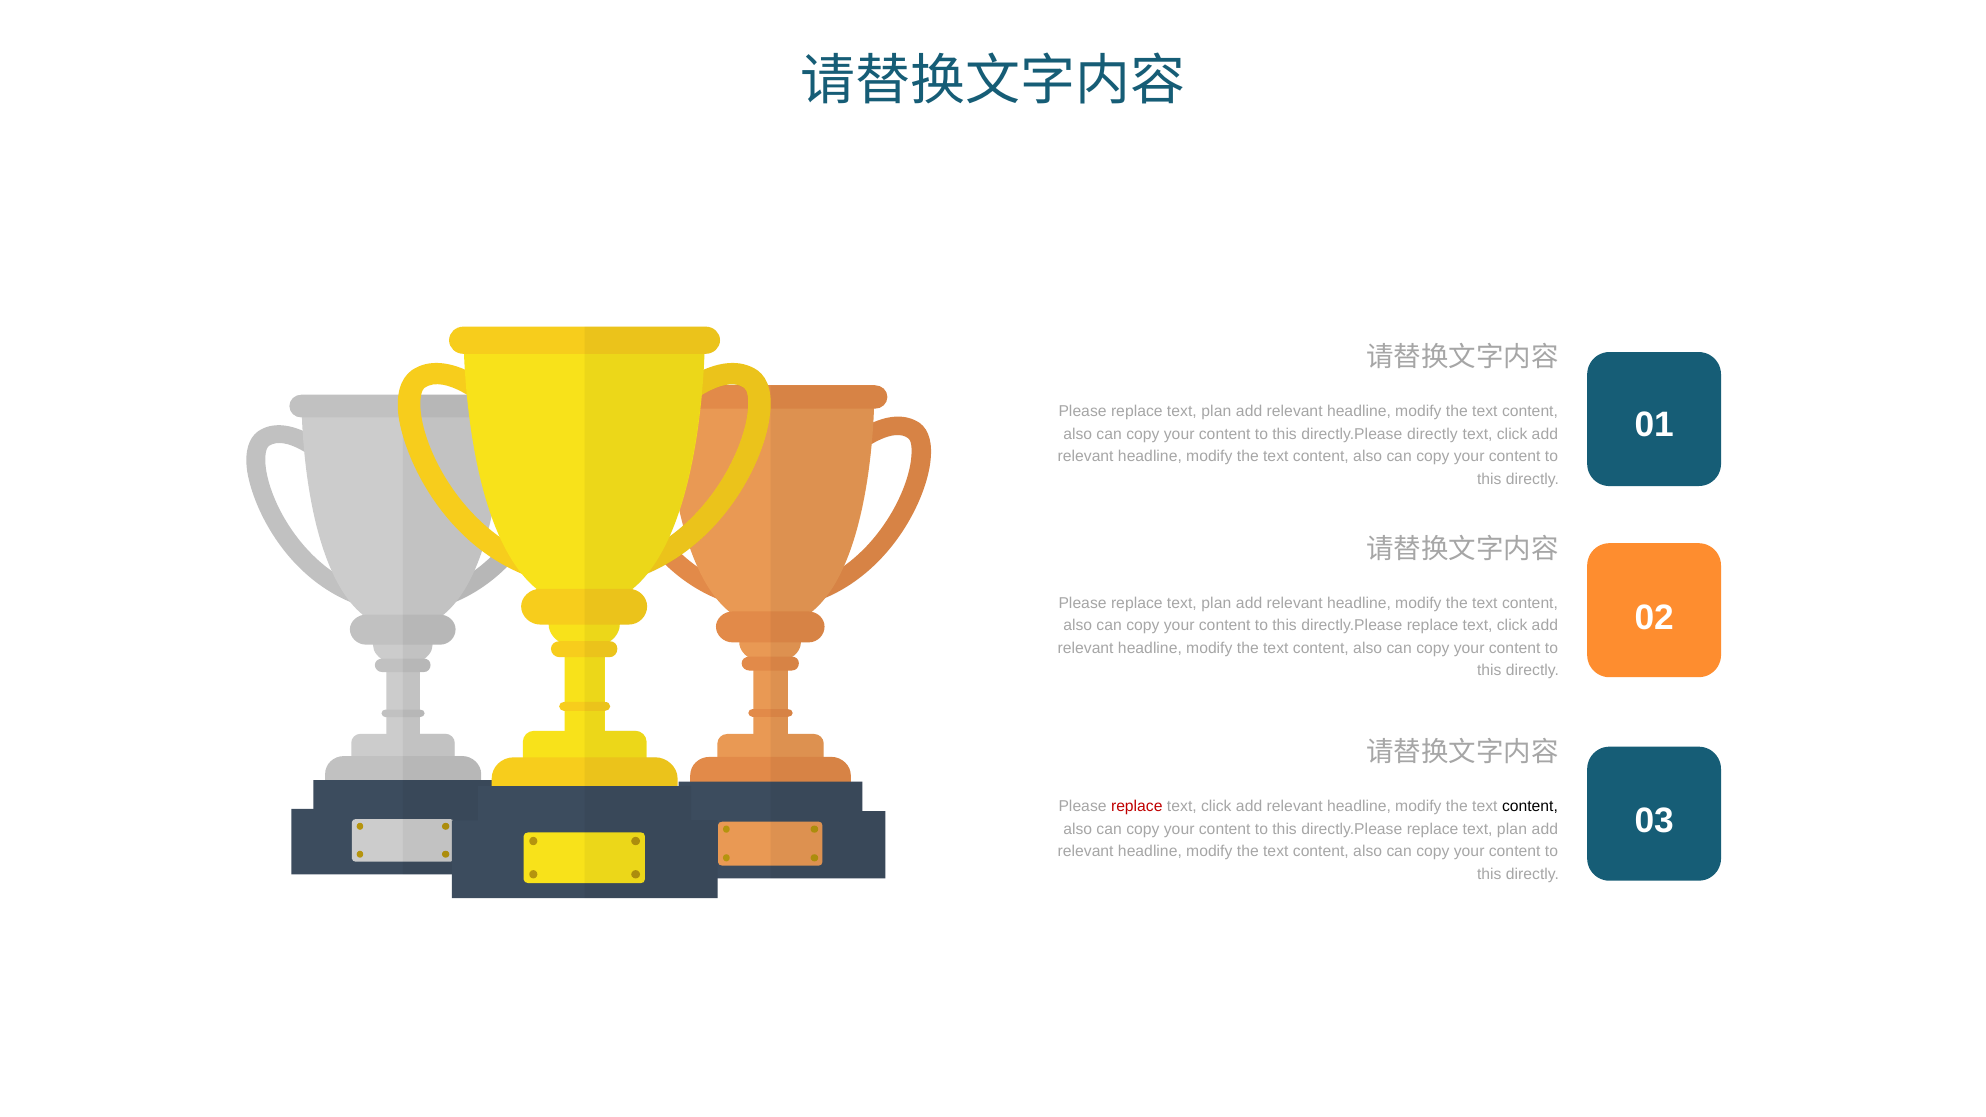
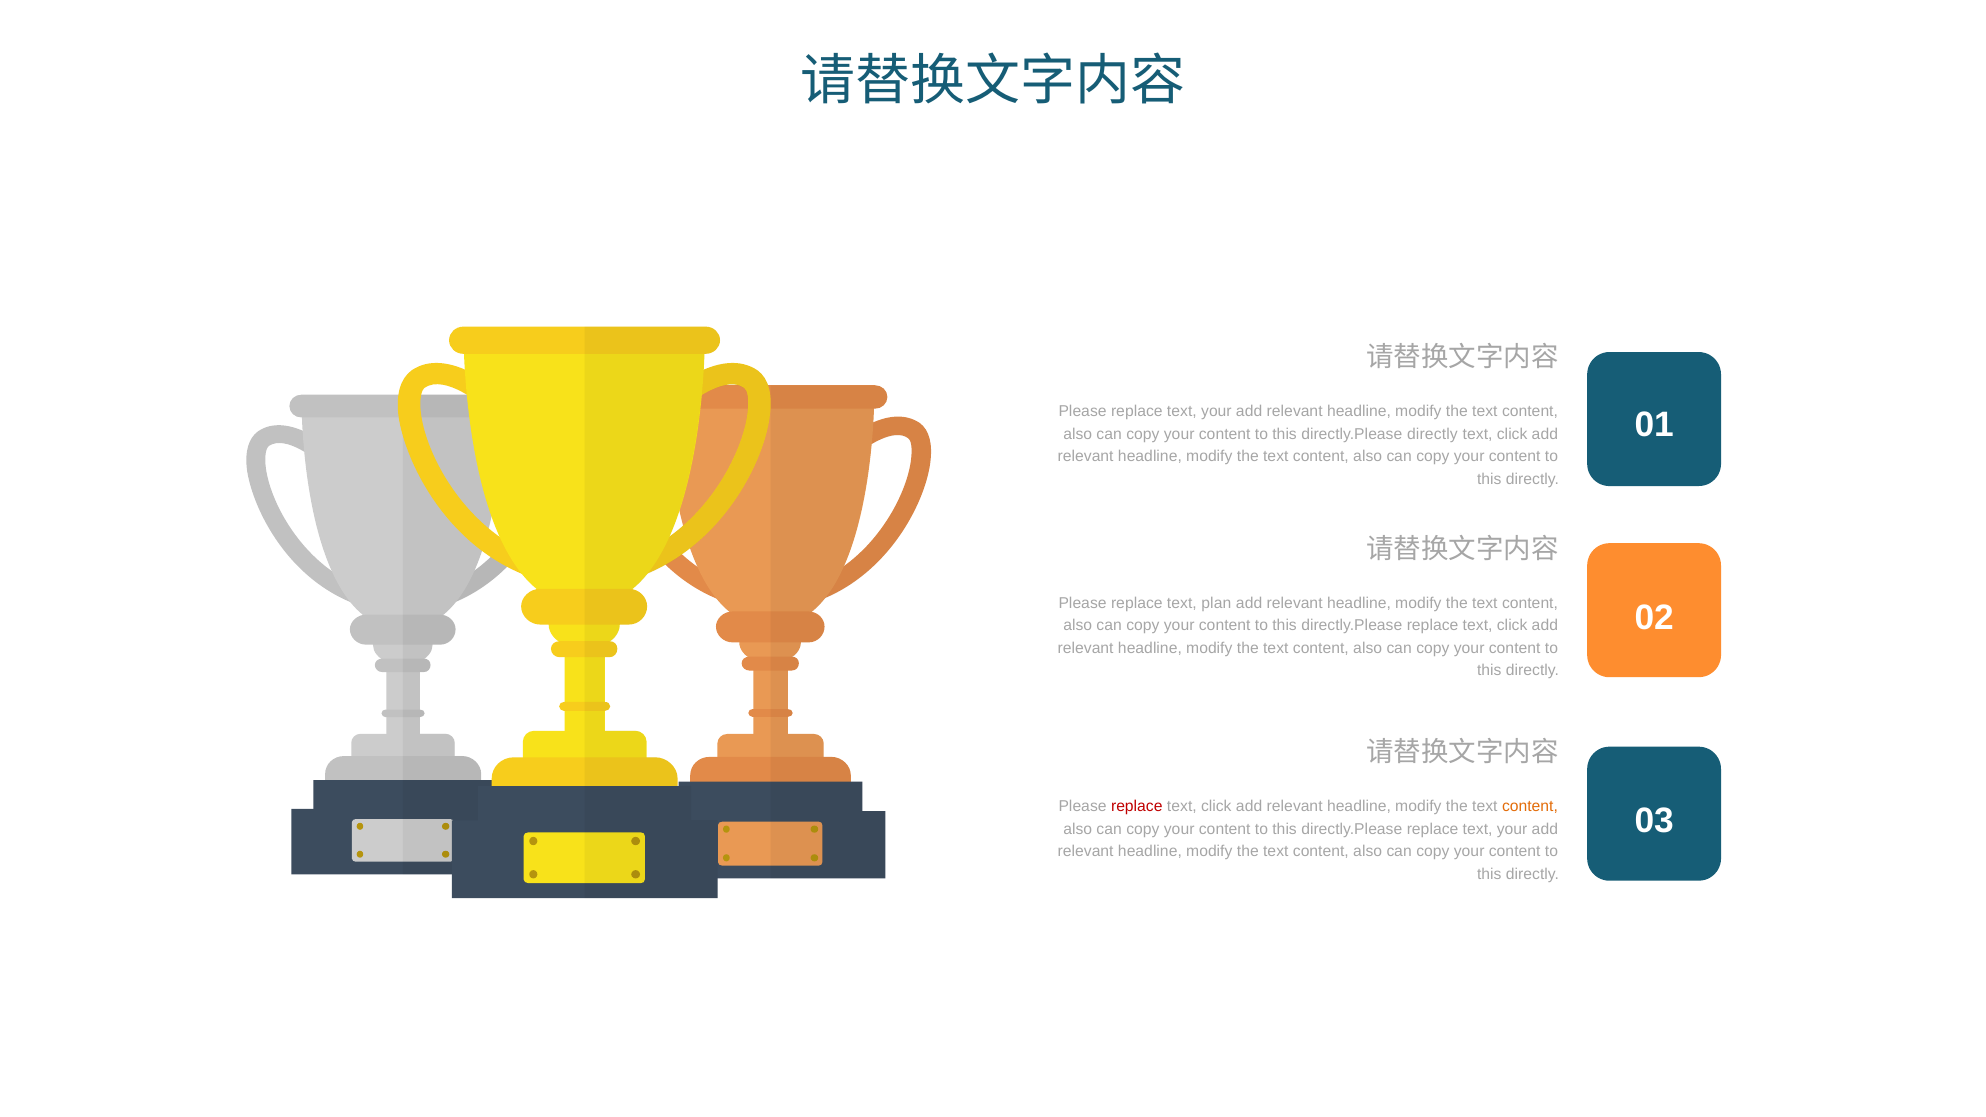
plan at (1216, 412): plan -> your
content at (1530, 806) colour: black -> orange
directly.Please replace text plan: plan -> your
